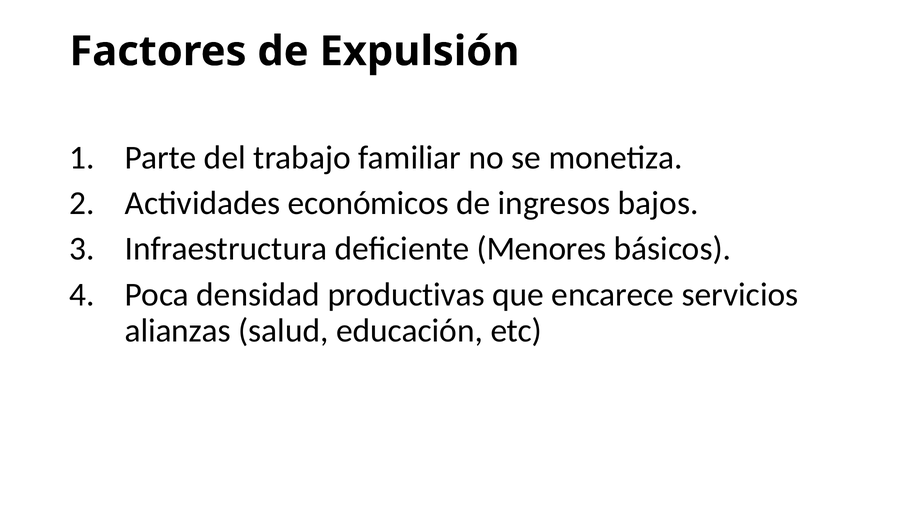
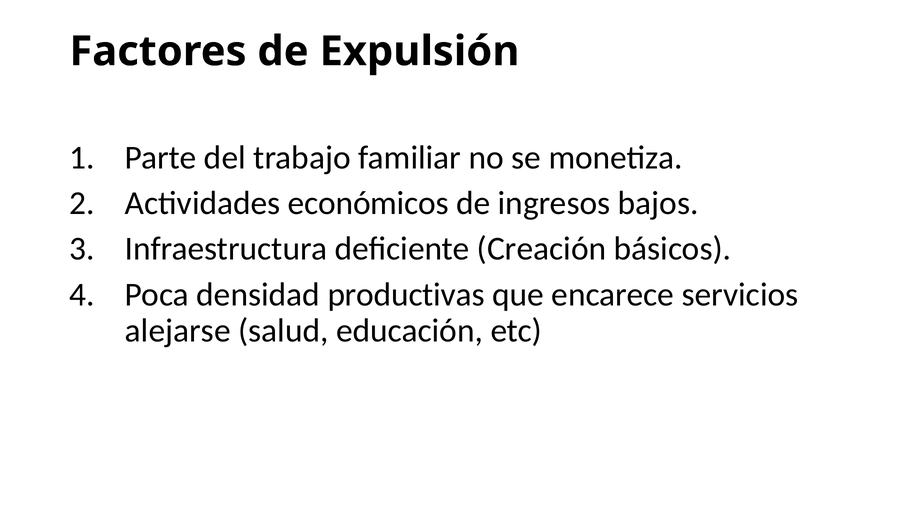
Menores: Menores -> Creación
alianzas: alianzas -> alejarse
